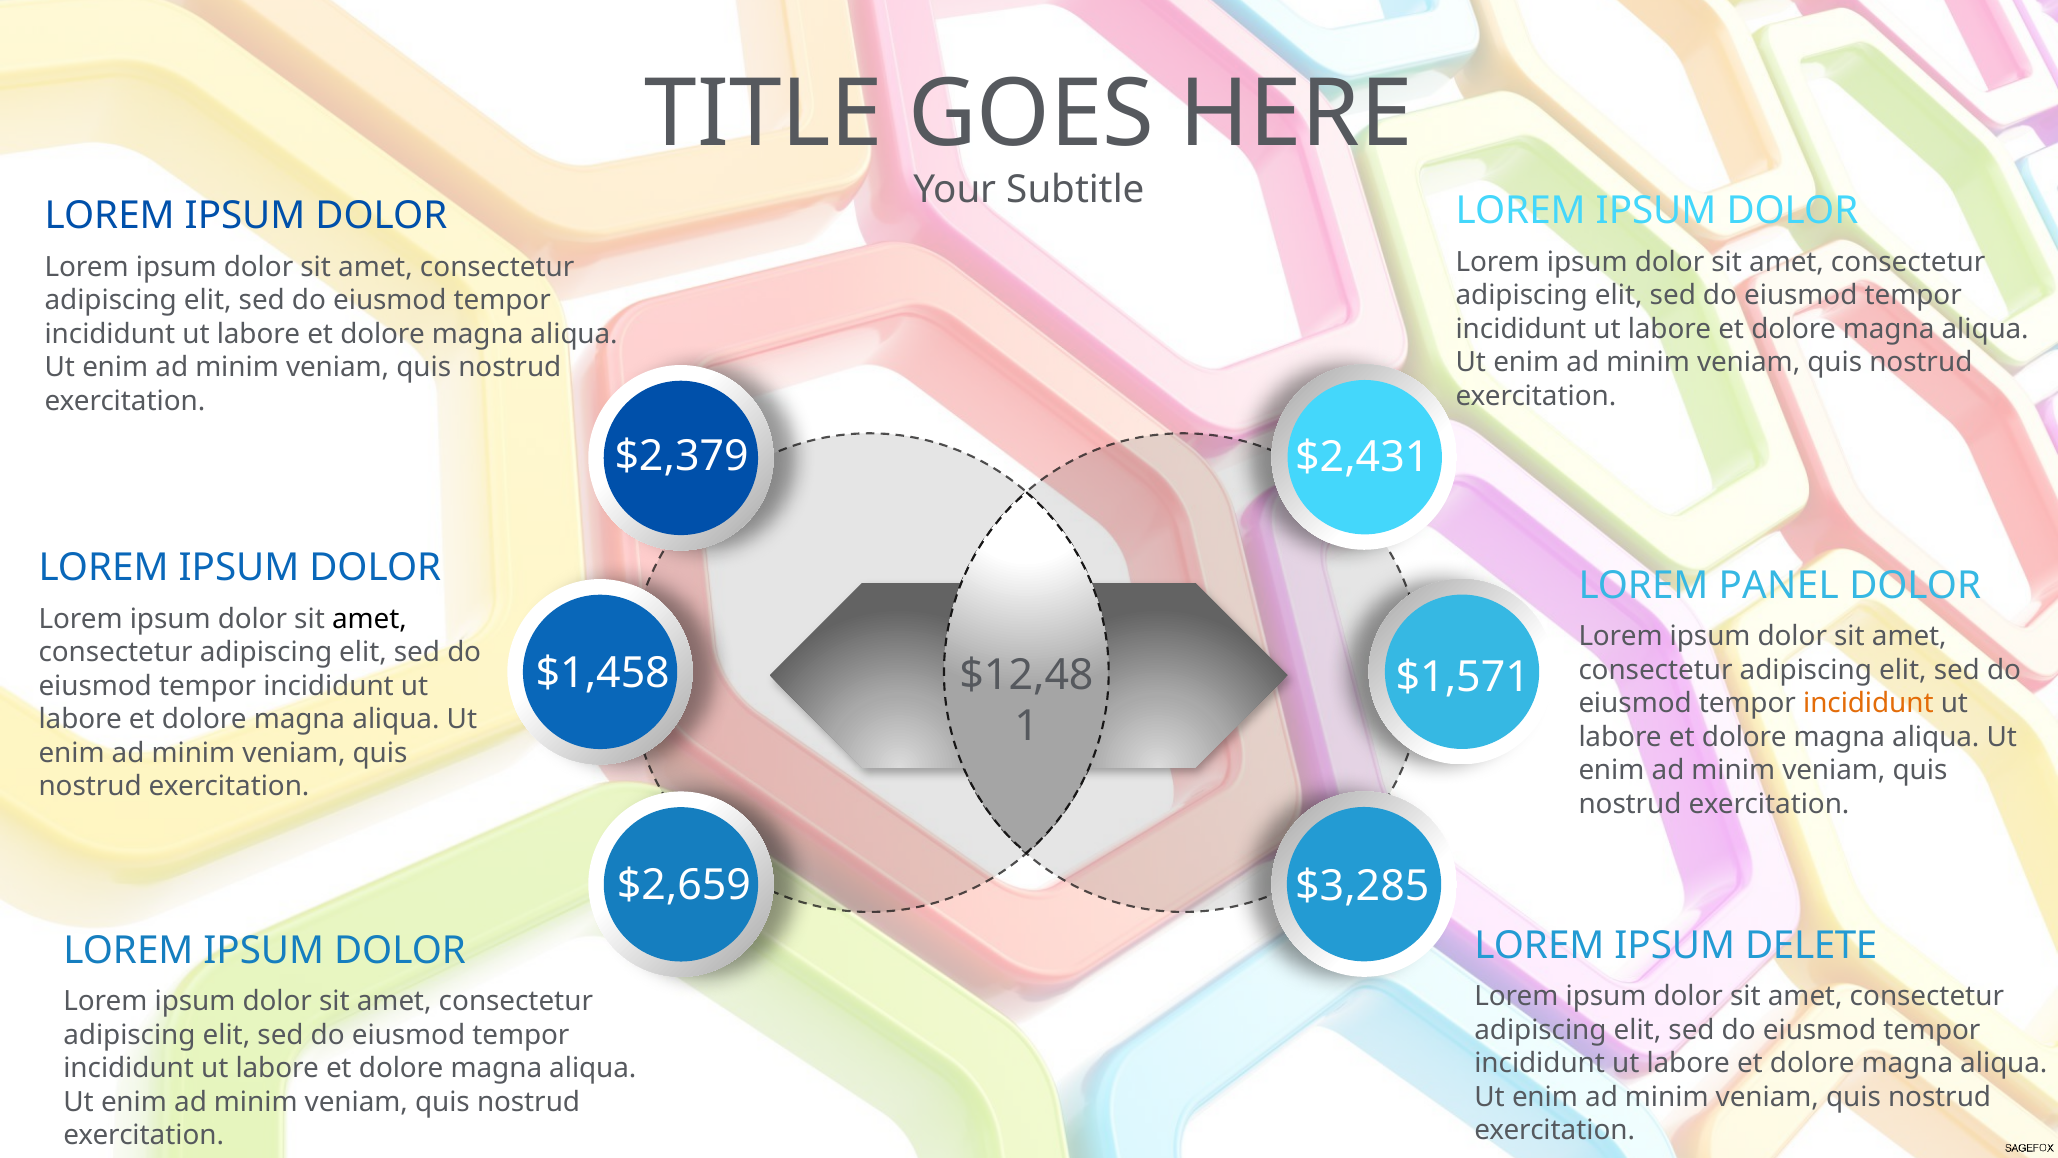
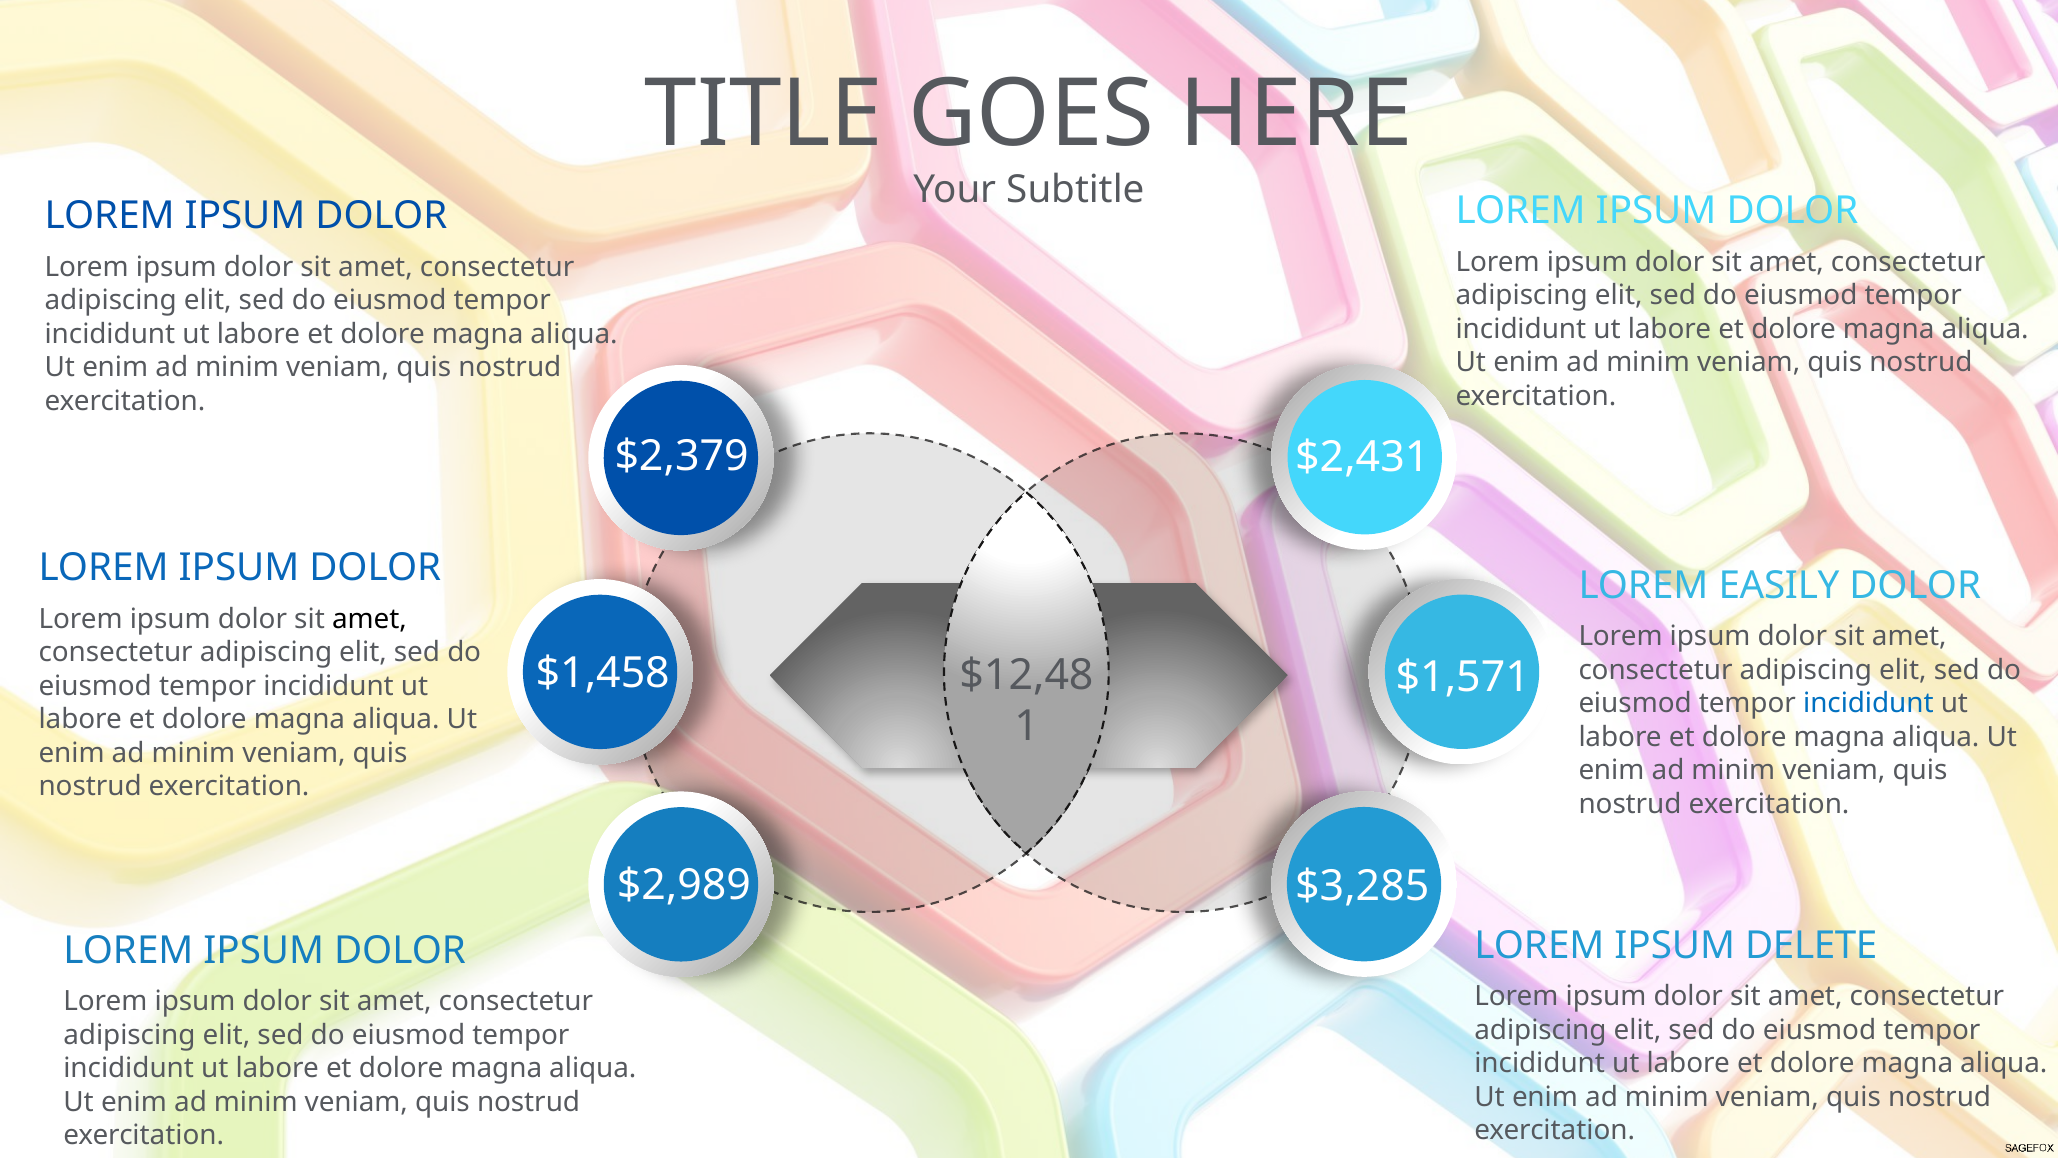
PANEL: PANEL -> EASILY
incididunt at (1868, 703) colour: orange -> blue
$2,659: $2,659 -> $2,989
